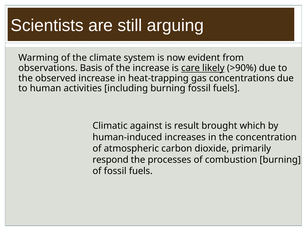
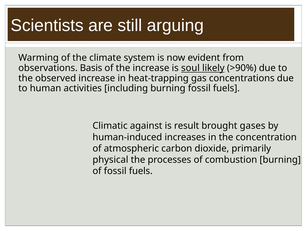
care: care -> soul
which: which -> gases
respond: respond -> physical
